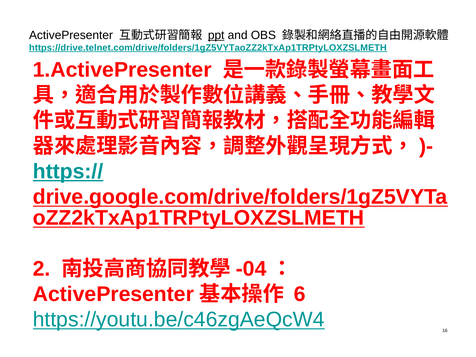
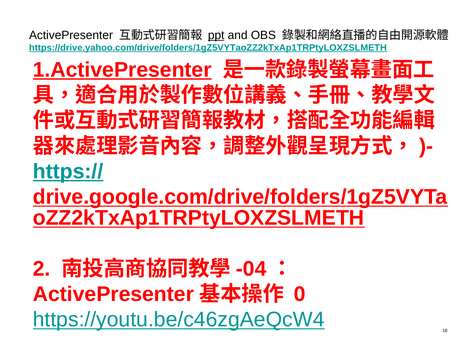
https://drive.telnet.com/drive/folders/1gZ5VYTaoZZ2kTxAp1TRPtyLOXZSLMETH: https://drive.telnet.com/drive/folders/1gZ5VYTaoZZ2kTxAp1TRPtyLOXZSLMETH -> https://drive.yahoo.com/drive/folders/1gZ5VYTaoZZ2kTxAp1TRPtyLOXZSLMETH
1.ActivePresenter underline: none -> present
6: 6 -> 0
